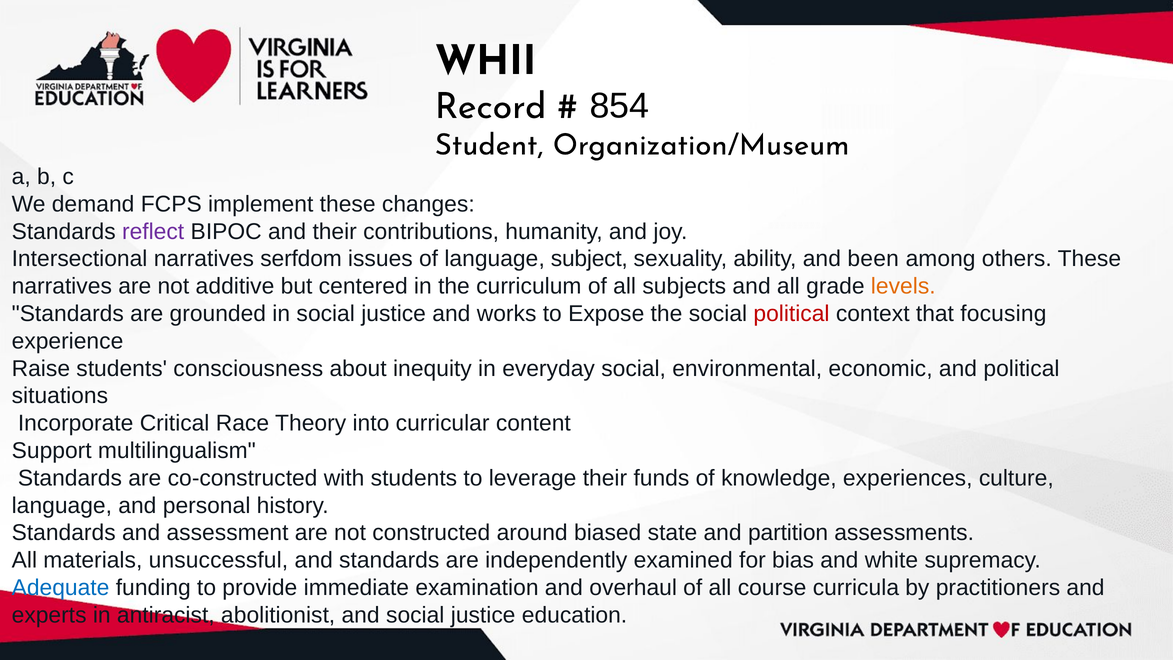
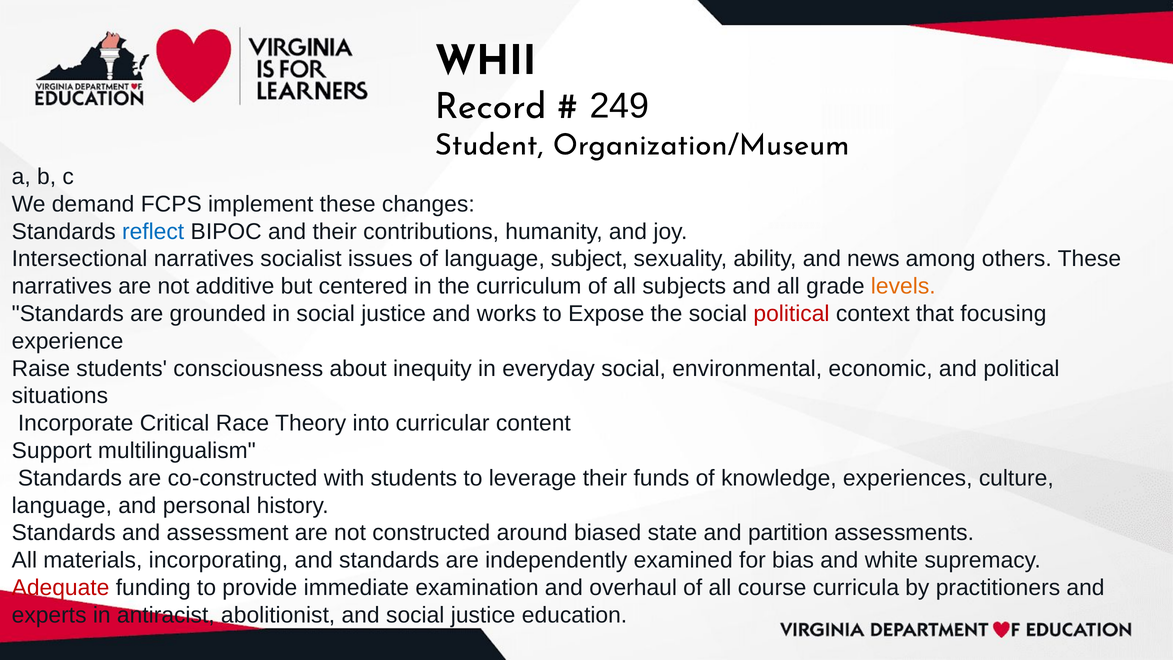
854: 854 -> 249
reflect colour: purple -> blue
serfdom: serfdom -> socialist
been: been -> news
unsuccessful: unsuccessful -> incorporating
Adequate colour: blue -> red
